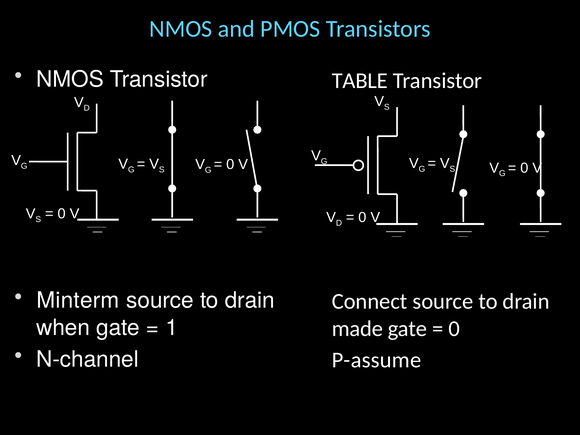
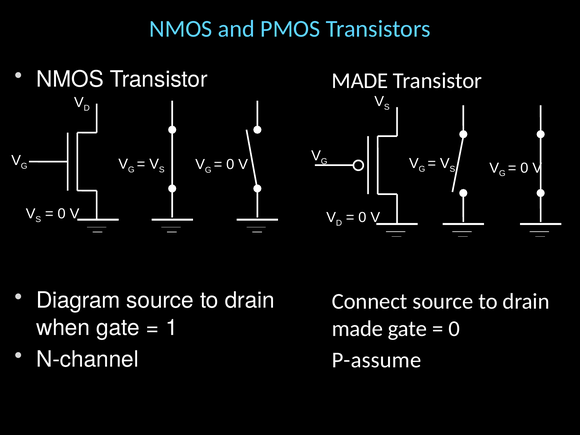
TABLE at (360, 81): TABLE -> MADE
Minterm: Minterm -> Diagram
